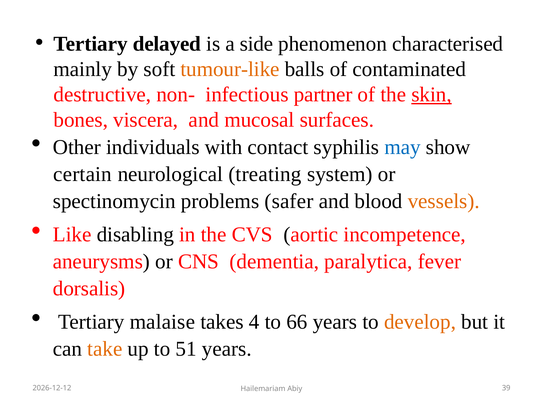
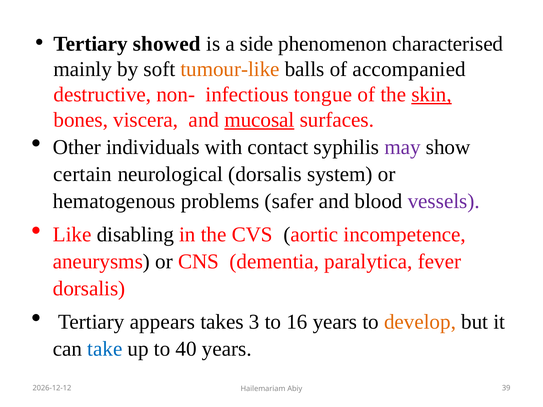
delayed: delayed -> showed
contaminated: contaminated -> accompanied
partner: partner -> tongue
mucosal underline: none -> present
may colour: blue -> purple
neurological treating: treating -> dorsalis
spectinomycin: spectinomycin -> hematogenous
vessels colour: orange -> purple
malaise: malaise -> appears
4: 4 -> 3
66: 66 -> 16
take colour: orange -> blue
51: 51 -> 40
